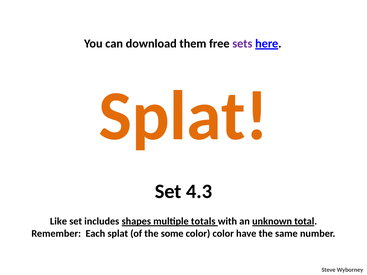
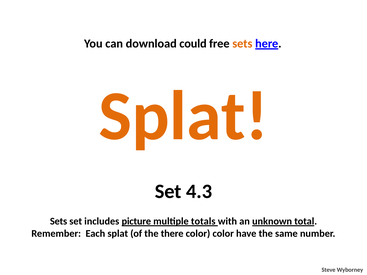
them: them -> could
sets at (242, 44) colour: purple -> orange
Like at (58, 221): Like -> Sets
shapes: shapes -> picture
some: some -> there
